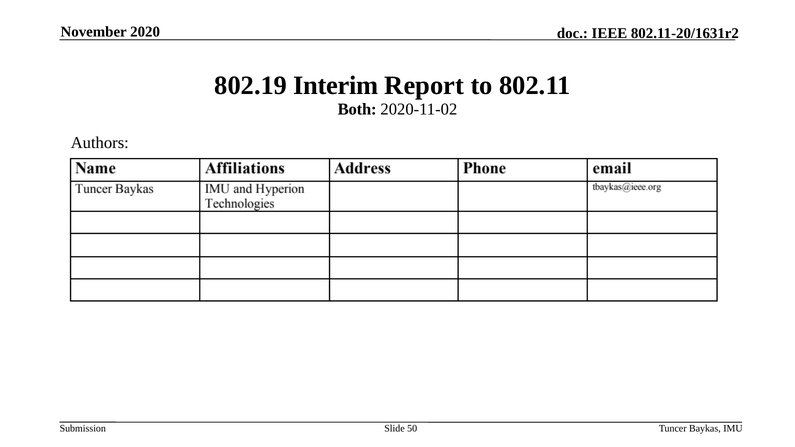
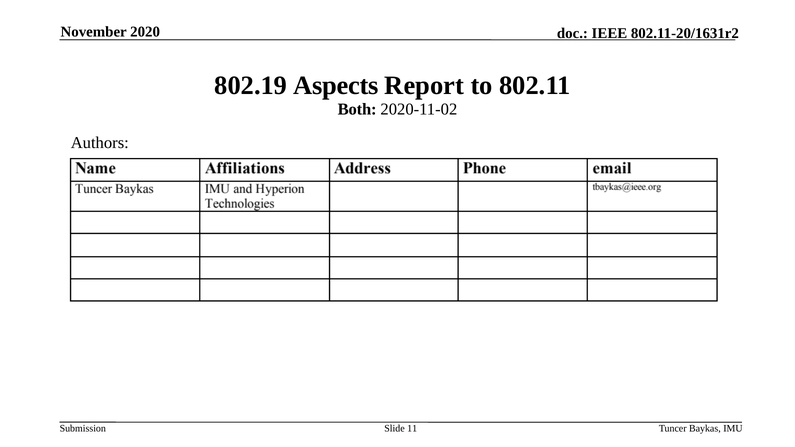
Interim: Interim -> Aspects
50: 50 -> 11
